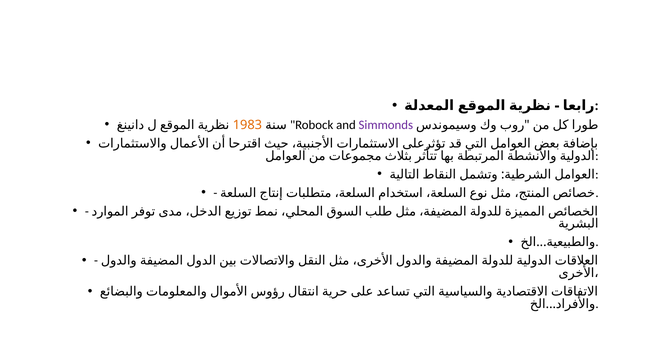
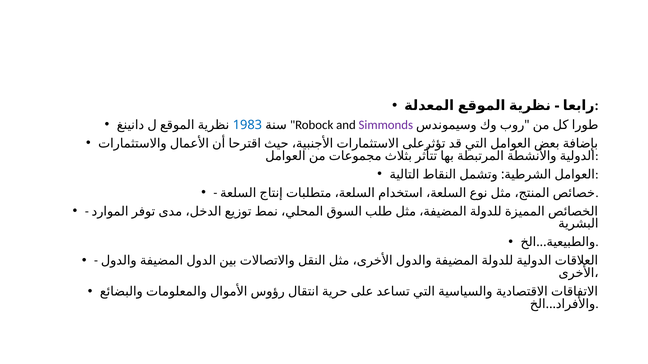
1983 colour: orange -> blue
